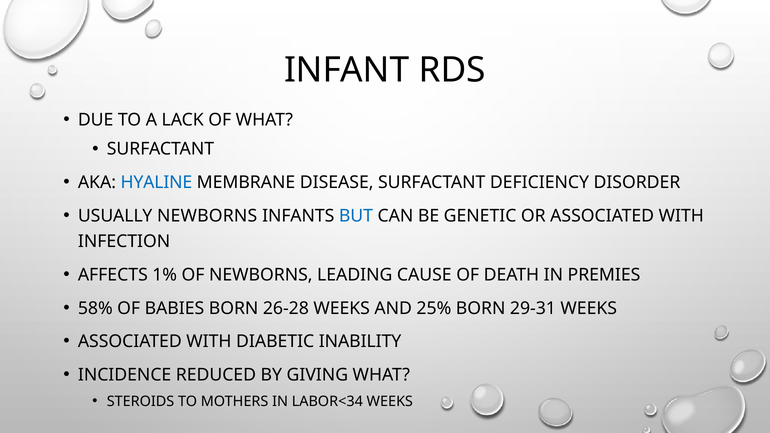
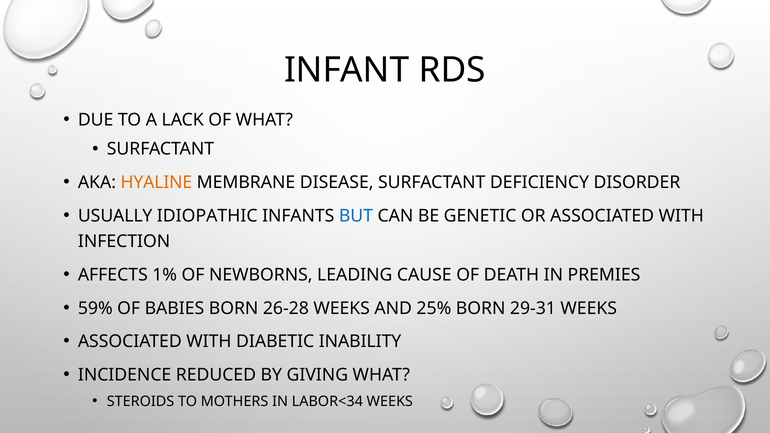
HYALINE colour: blue -> orange
USUALLY NEWBORNS: NEWBORNS -> IDIOPATHIC
58%: 58% -> 59%
